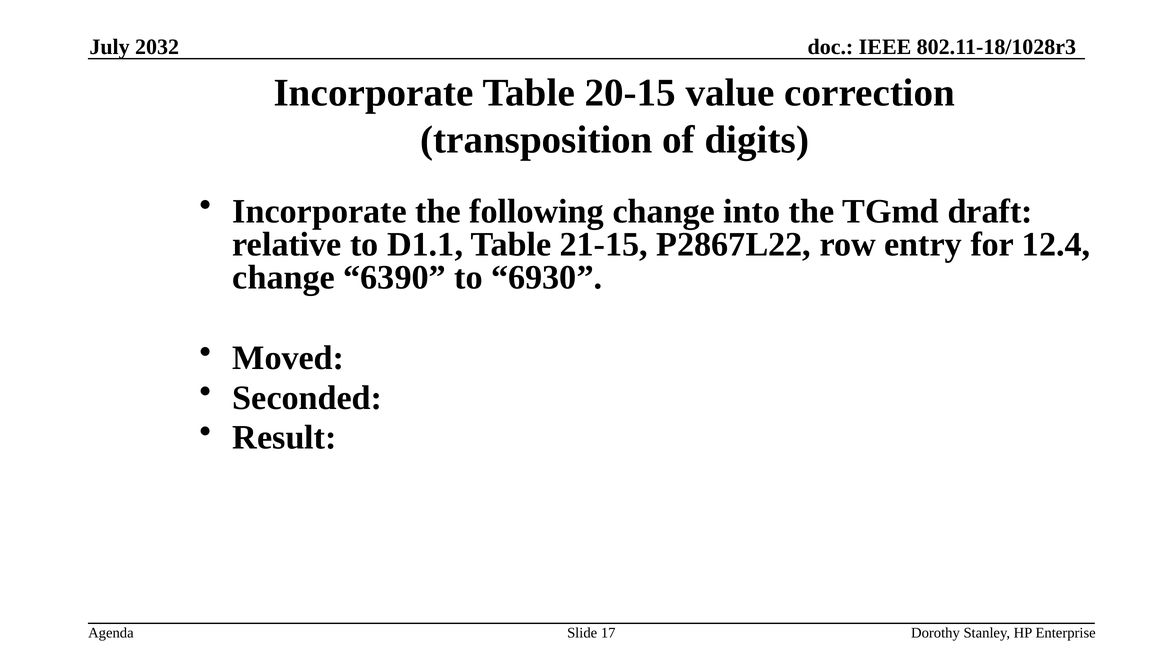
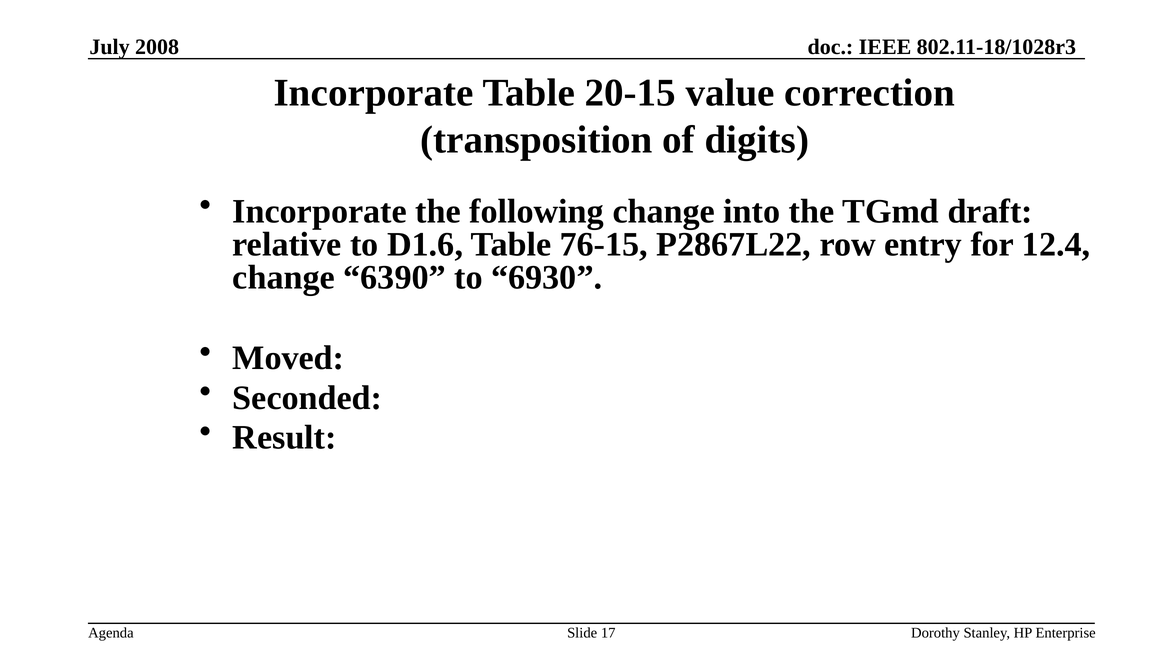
2032: 2032 -> 2008
D1.1: D1.1 -> D1.6
21-15: 21-15 -> 76-15
